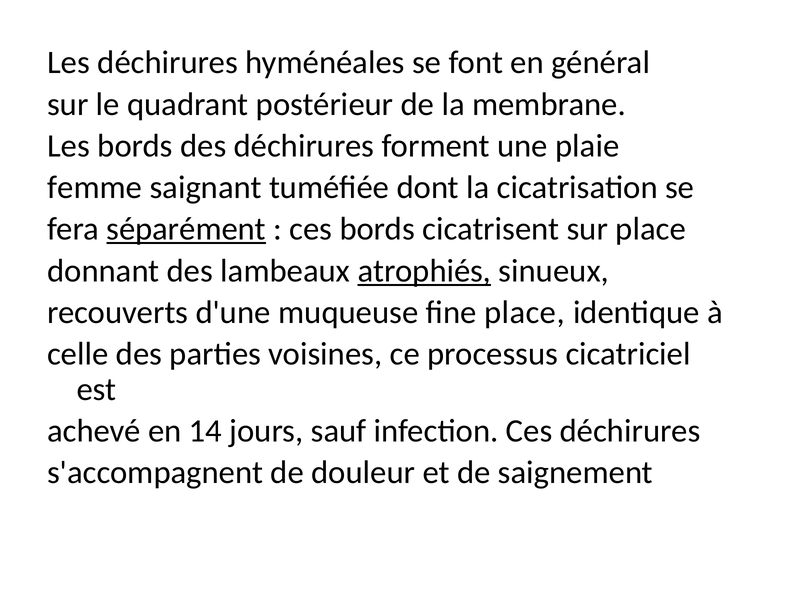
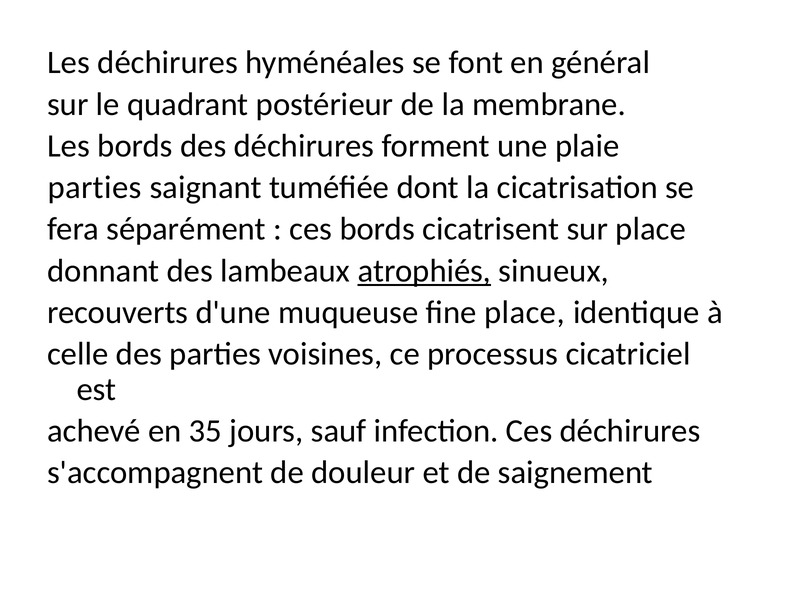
femme at (95, 188): femme -> parties
séparément underline: present -> none
14: 14 -> 35
